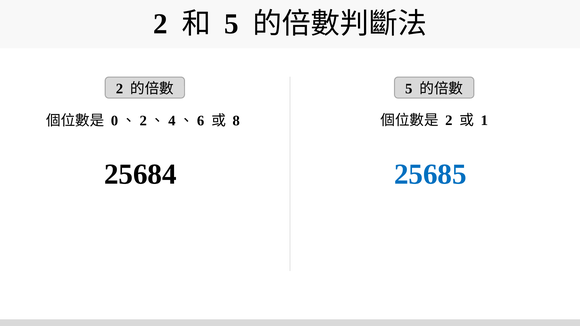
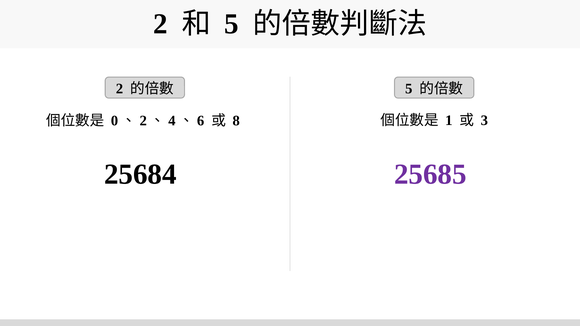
2 at (449, 121): 2 -> 1
1: 1 -> 3
25685 colour: blue -> purple
